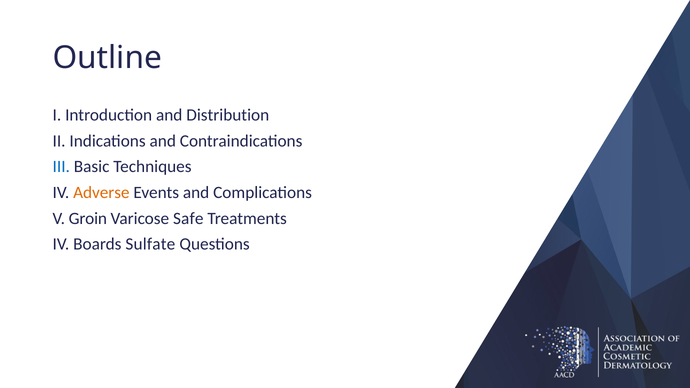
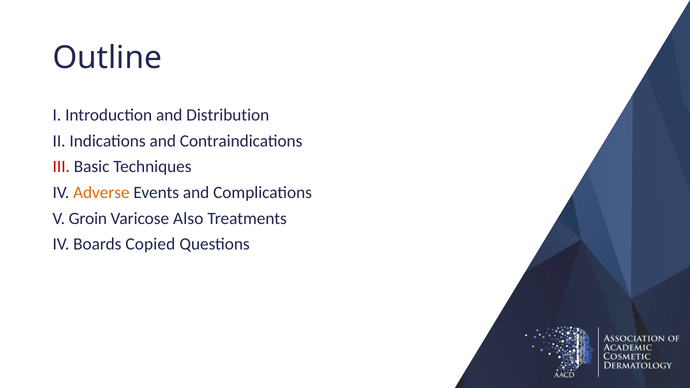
III colour: blue -> red
Safe: Safe -> Also
Sulfate: Sulfate -> Copied
